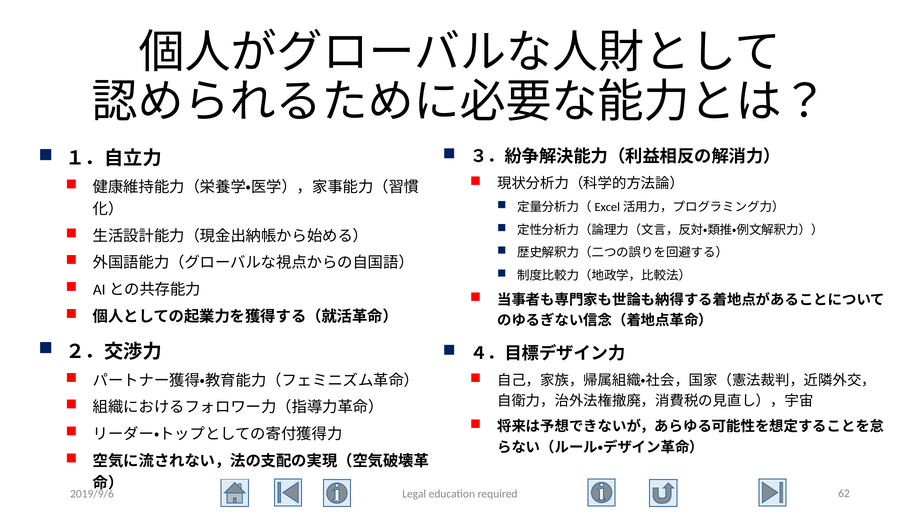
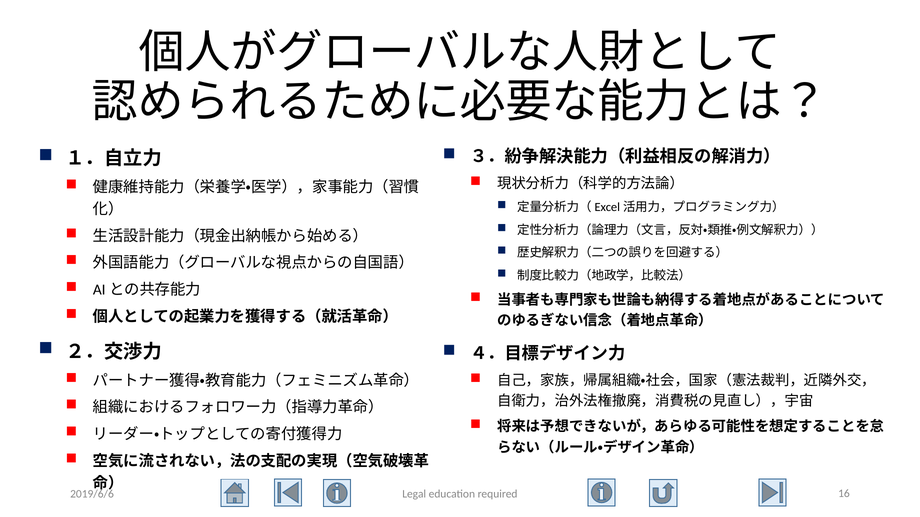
2019/9/6: 2019/9/6 -> 2019/6/6
62: 62 -> 16
